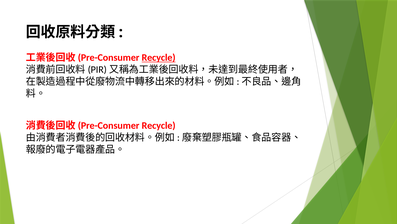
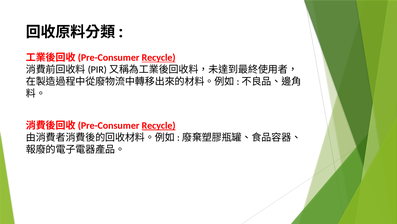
Recycle at (159, 125) underline: none -> present
